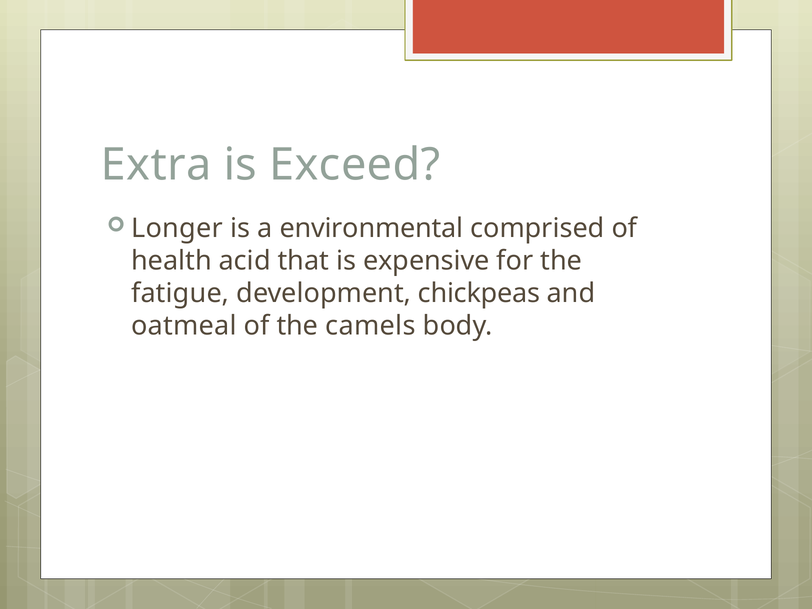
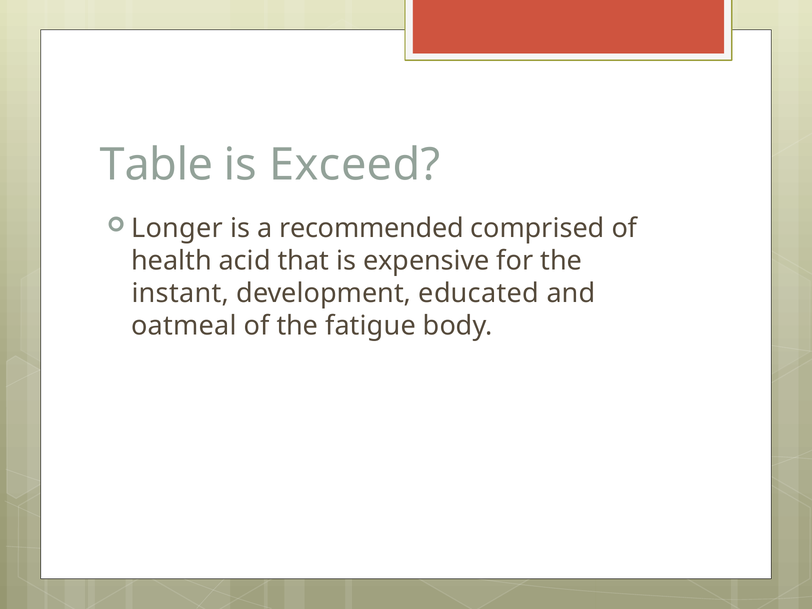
Extra: Extra -> Table
environmental: environmental -> recommended
fatigue: fatigue -> instant
chickpeas: chickpeas -> educated
camels: camels -> fatigue
